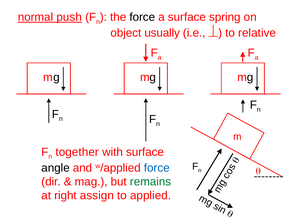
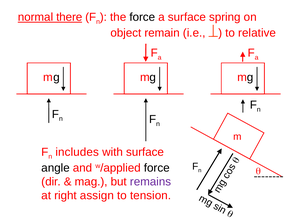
push: push -> there
usually: usually -> remain
together: together -> includes
force at (157, 168) colour: blue -> black
remains colour: green -> purple
applied: applied -> tension
